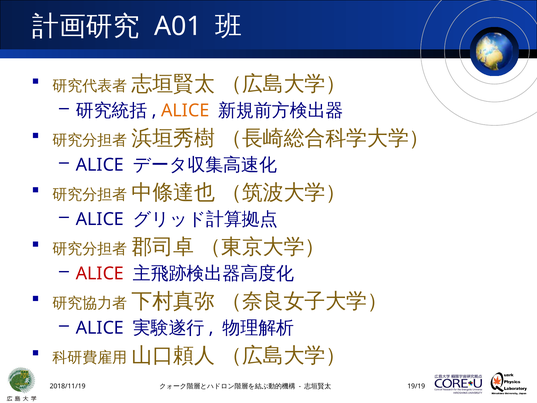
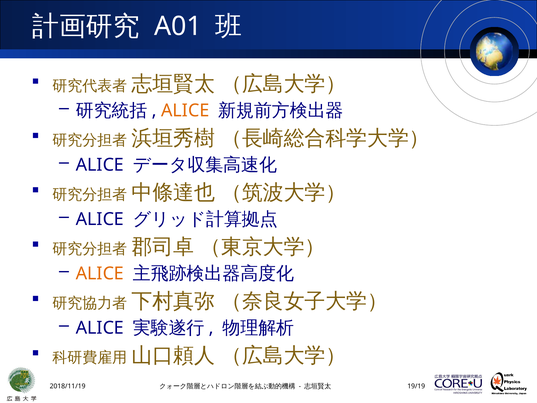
ALICE at (100, 273) colour: red -> orange
